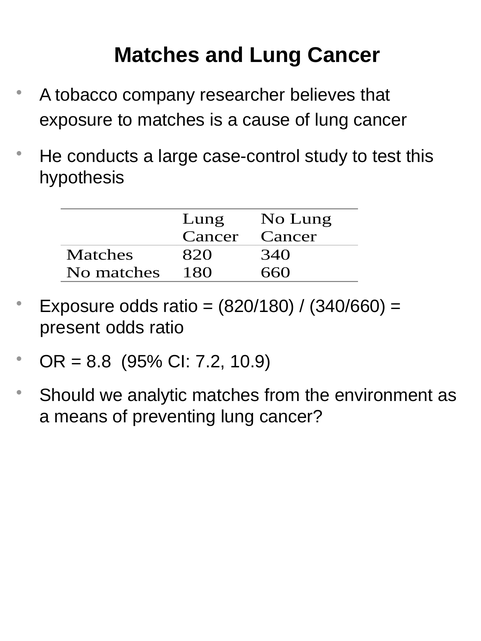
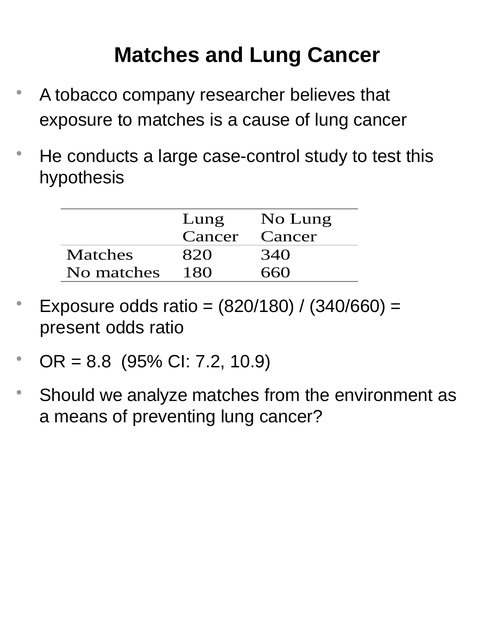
analytic: analytic -> analyze
